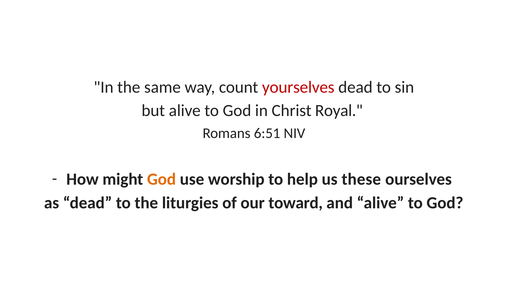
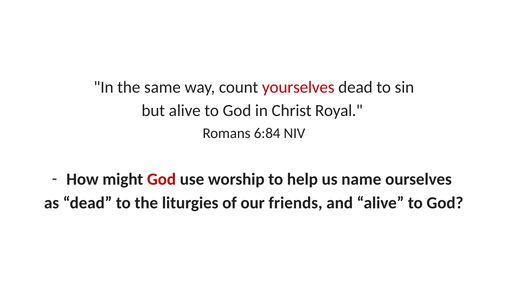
6:51: 6:51 -> 6:84
God at (162, 179) colour: orange -> red
these: these -> name
toward: toward -> friends
